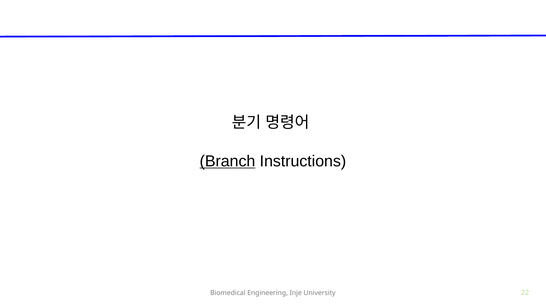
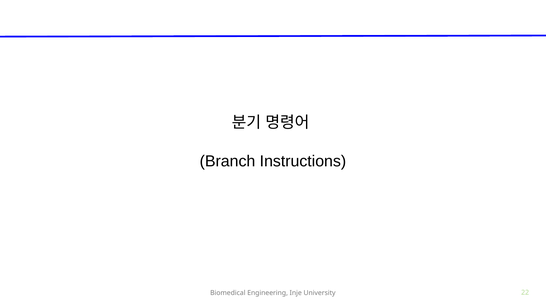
Branch underline: present -> none
